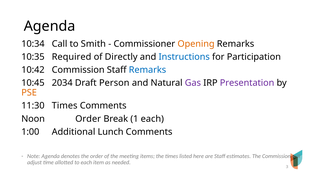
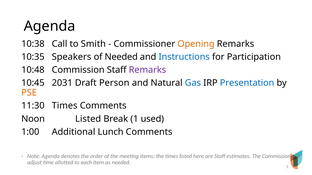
10:34: 10:34 -> 10:38
Required: Required -> Speakers
of Directly: Directly -> Needed
10:42: 10:42 -> 10:48
Remarks at (147, 70) colour: blue -> purple
2034: 2034 -> 2031
Gas colour: purple -> blue
Presentation colour: purple -> blue
Noon Order: Order -> Listed
1 each: each -> used
